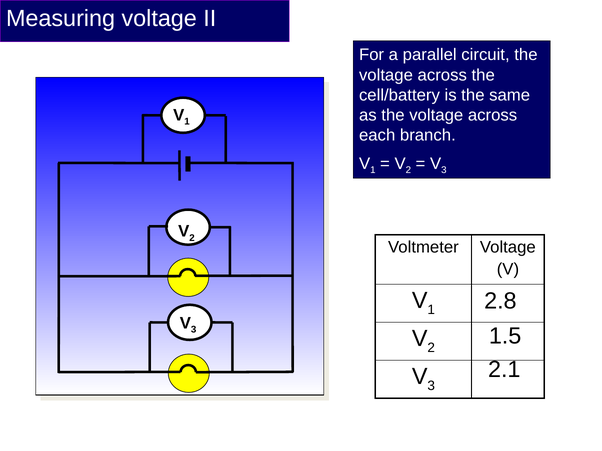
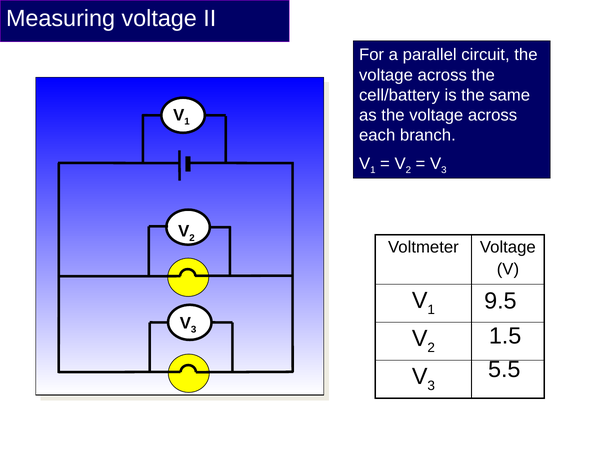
2.8: 2.8 -> 9.5
2.1: 2.1 -> 5.5
